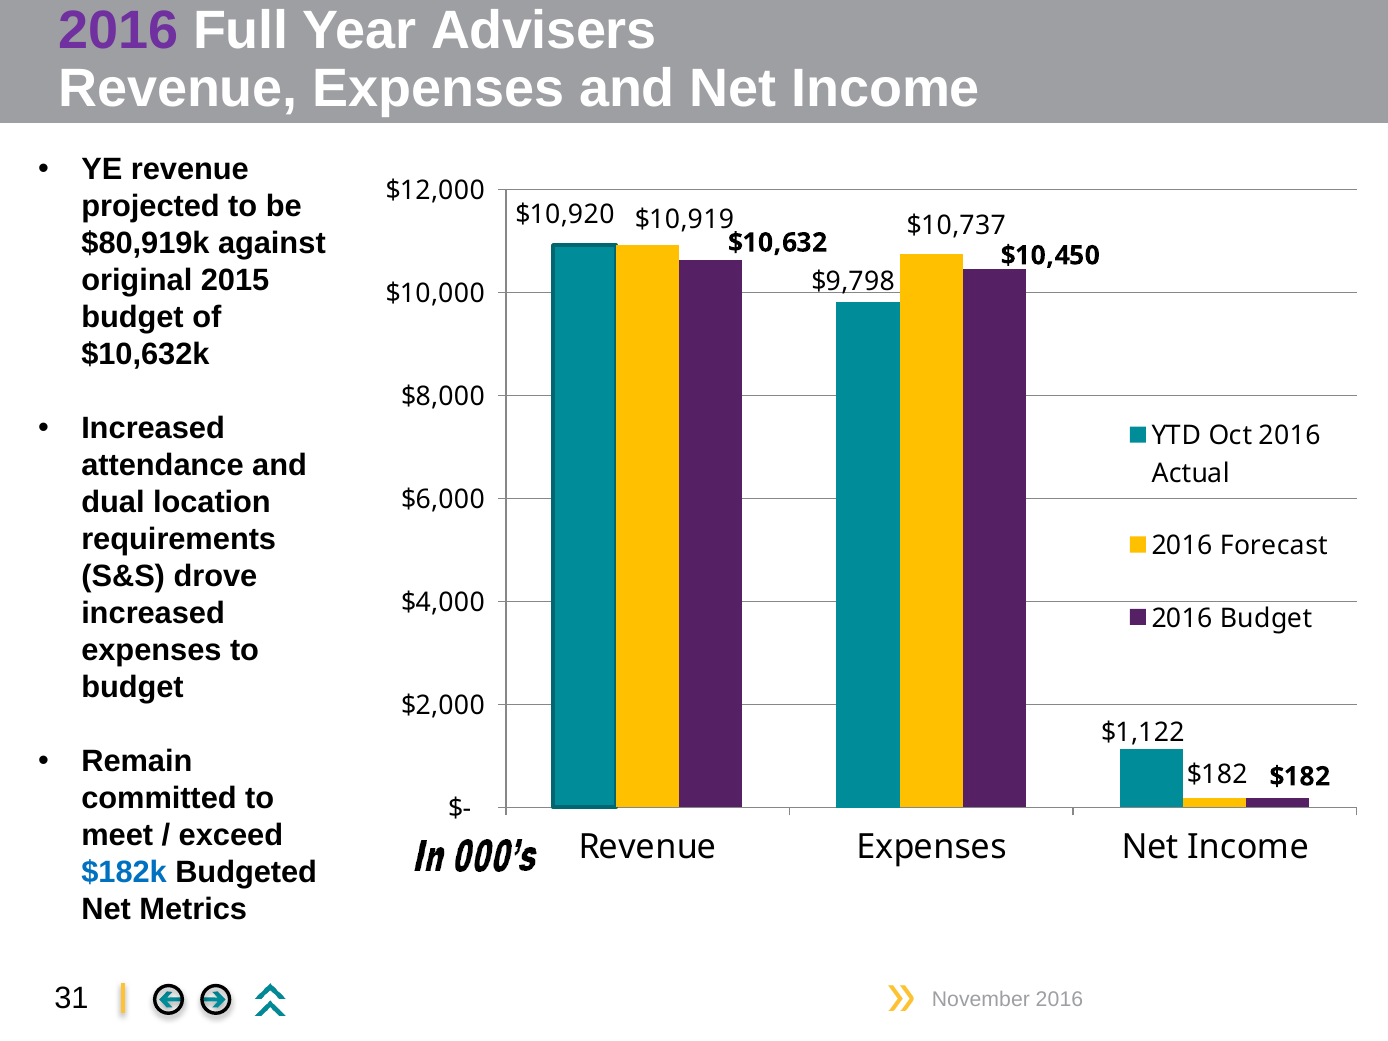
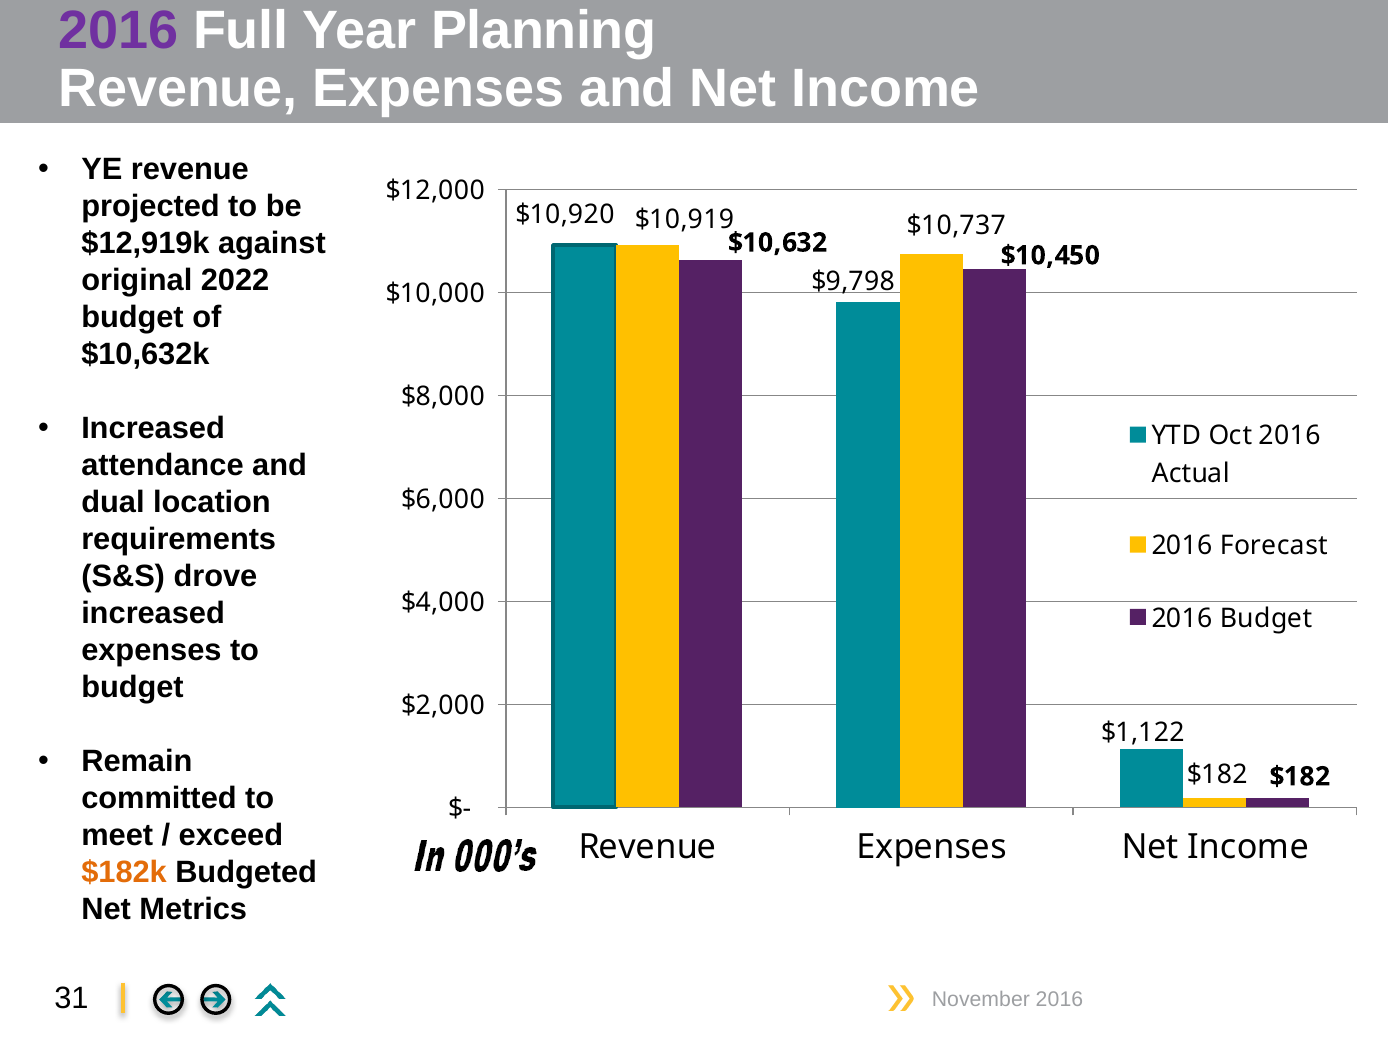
Advisers: Advisers -> Planning
$80,919k: $80,919k -> $12,919k
2015: 2015 -> 2022
$182k colour: blue -> orange
